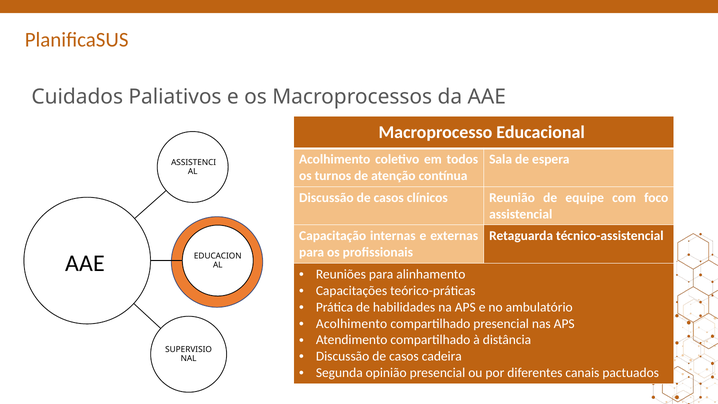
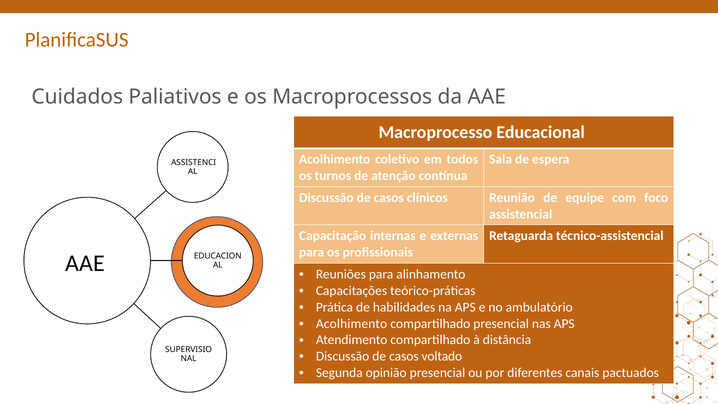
cadeira: cadeira -> voltado
